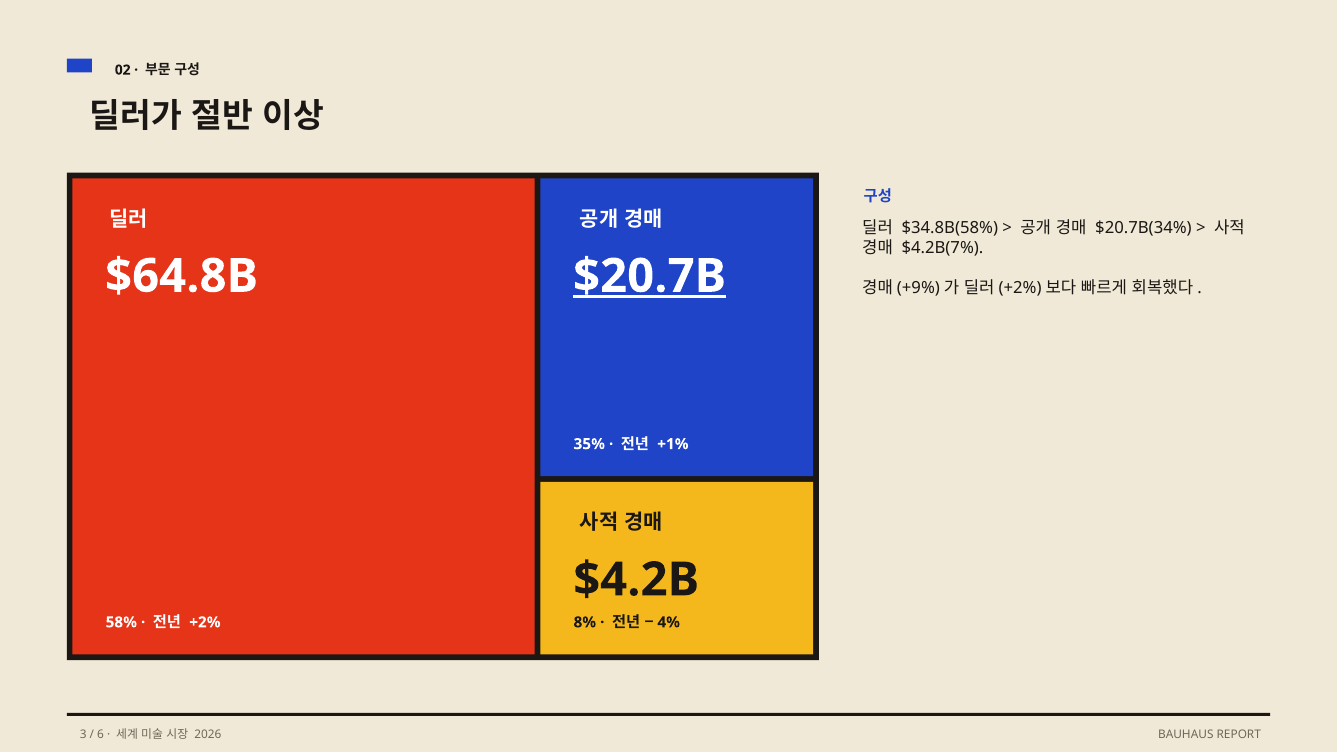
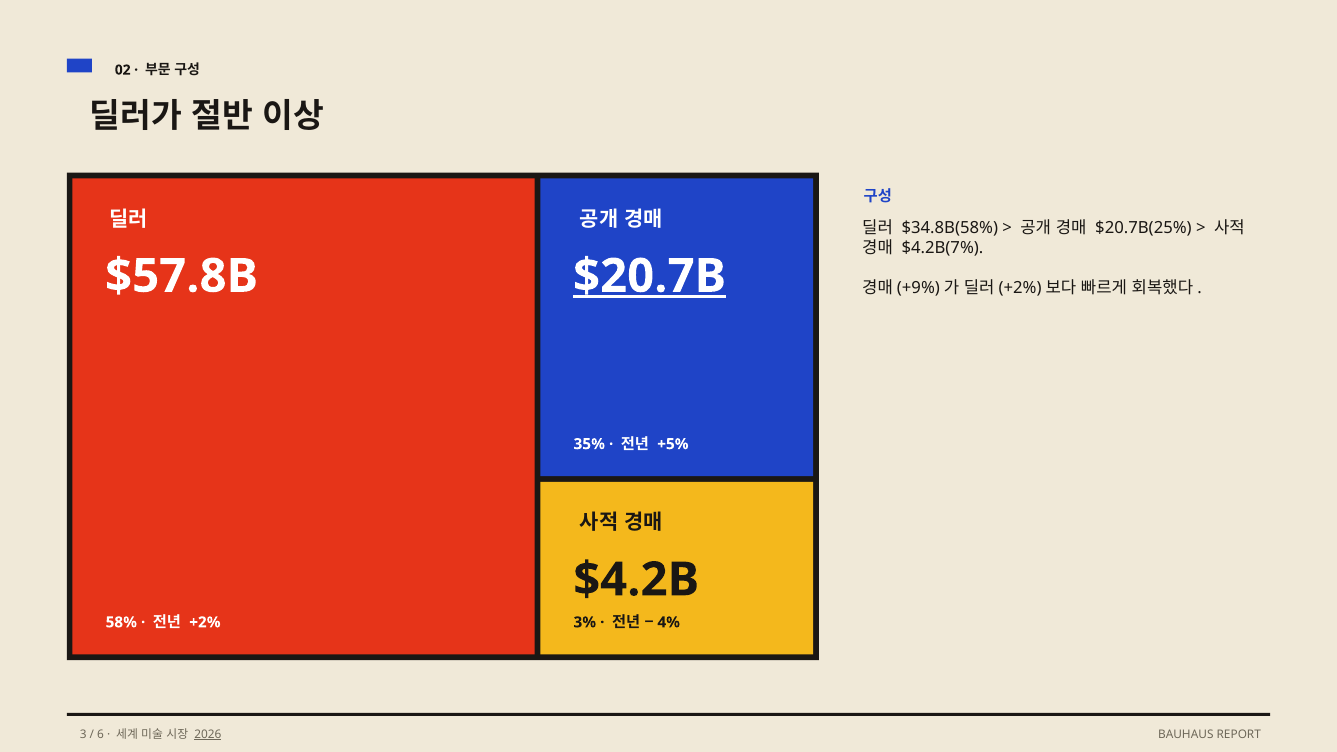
$20.7B(34%: $20.7B(34% -> $20.7B(25%
$64.8B: $64.8B -> $57.8B
+1%: +1% -> +5%
8%: 8% -> 3%
2026 underline: none -> present
